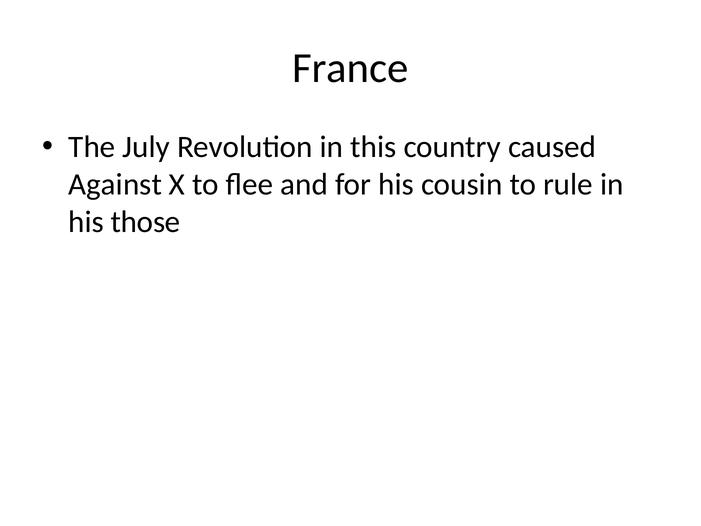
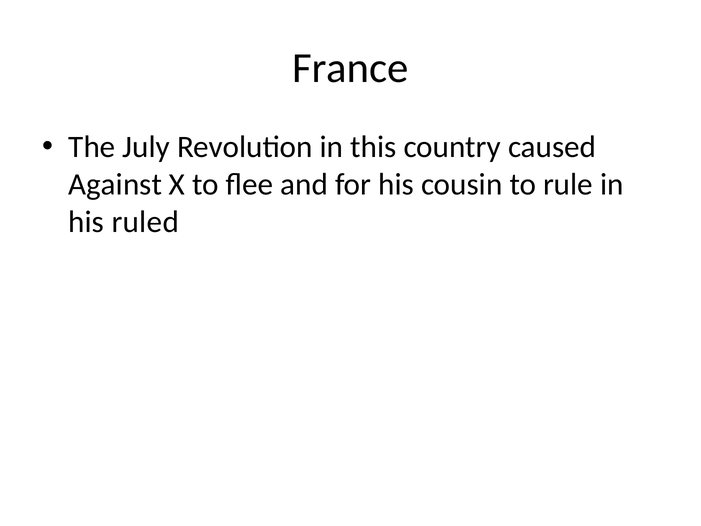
those: those -> ruled
